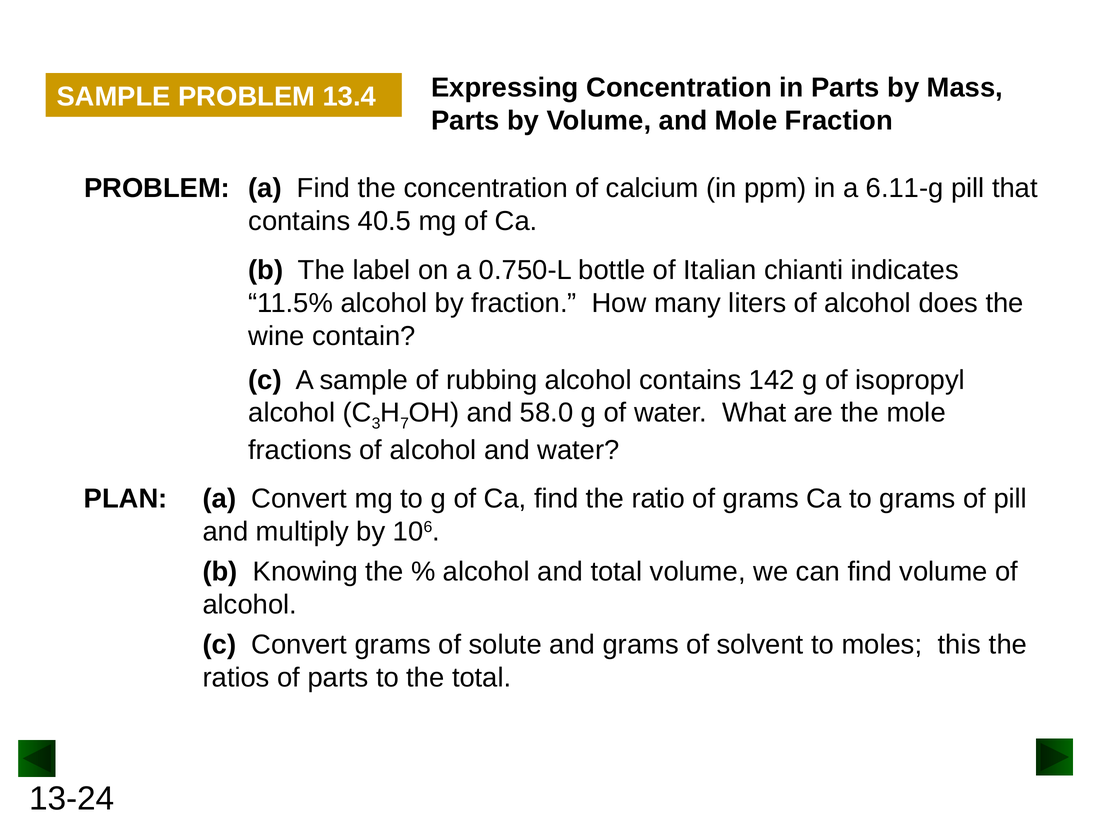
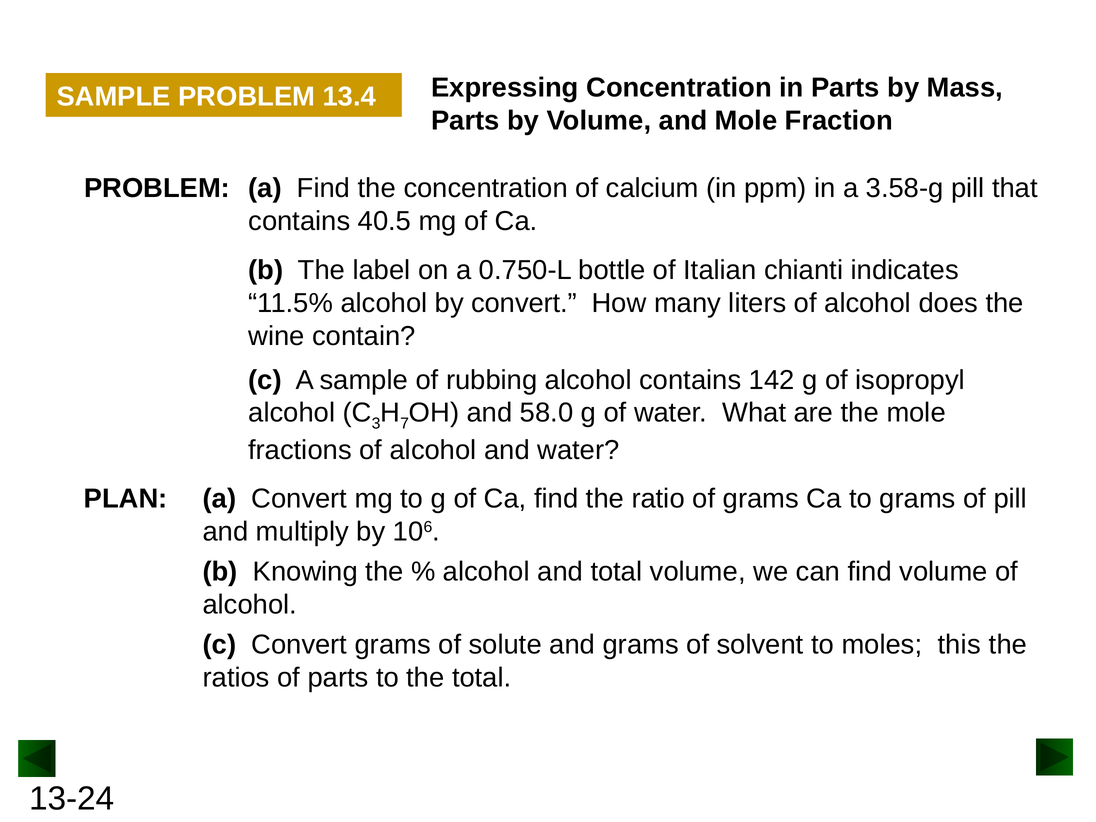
6.11-g: 6.11-g -> 3.58-g
by fraction: fraction -> convert
